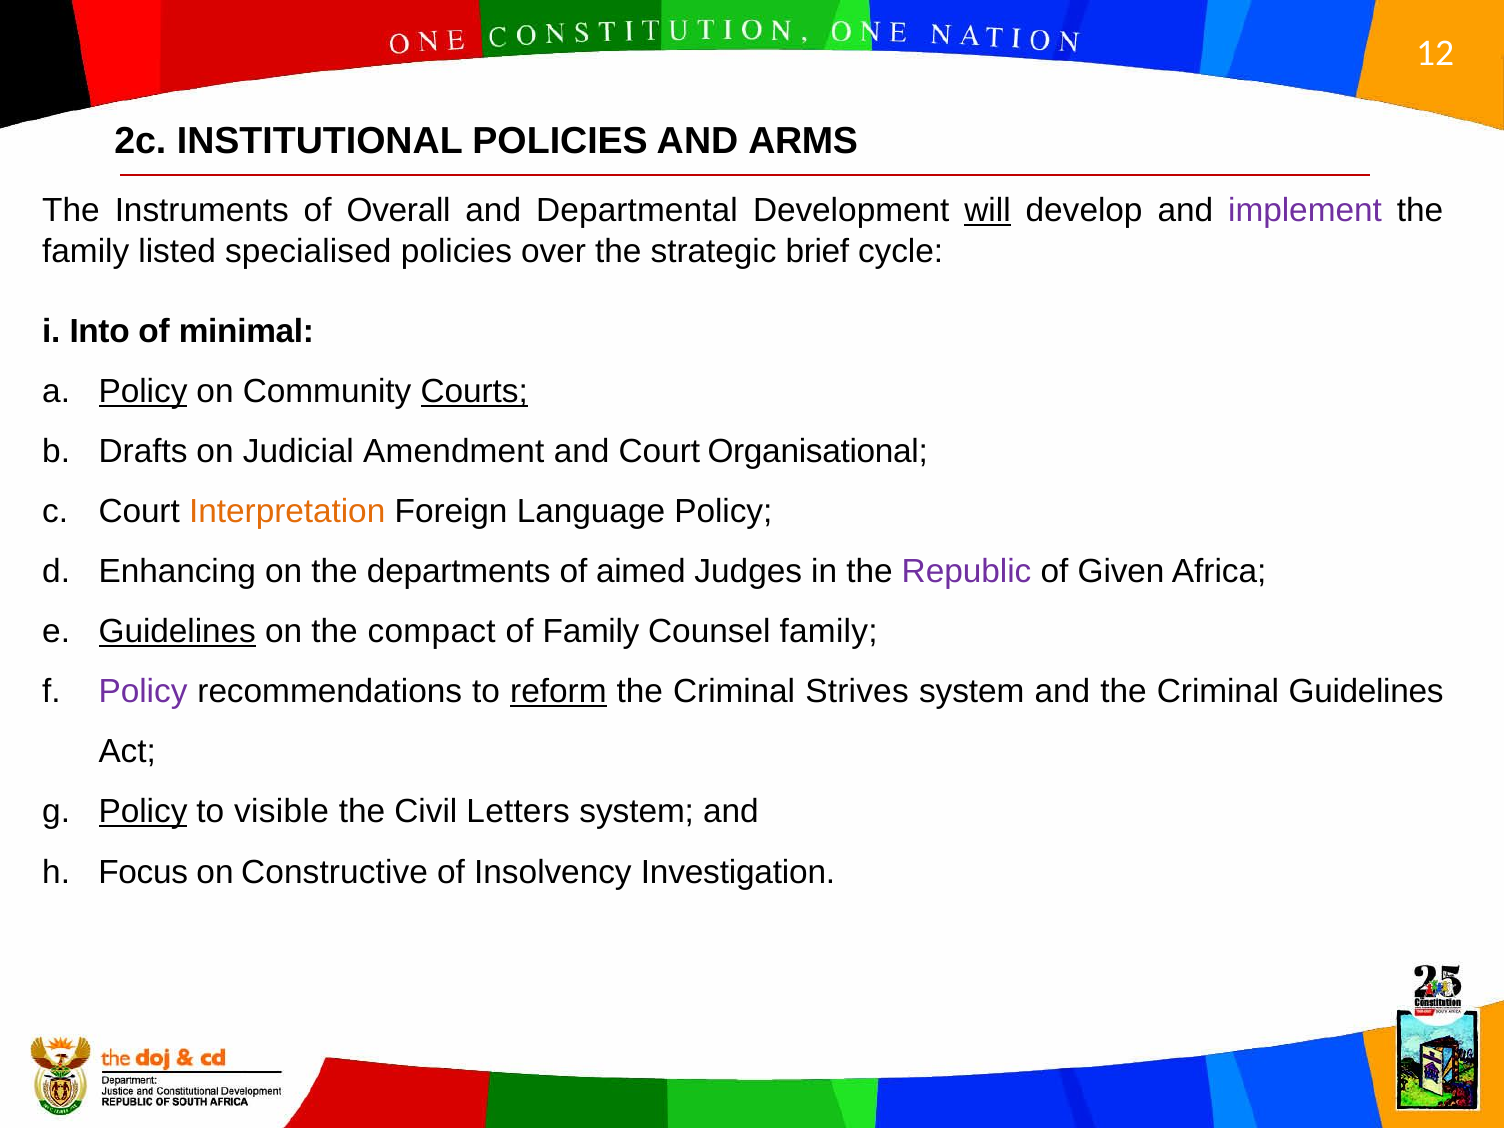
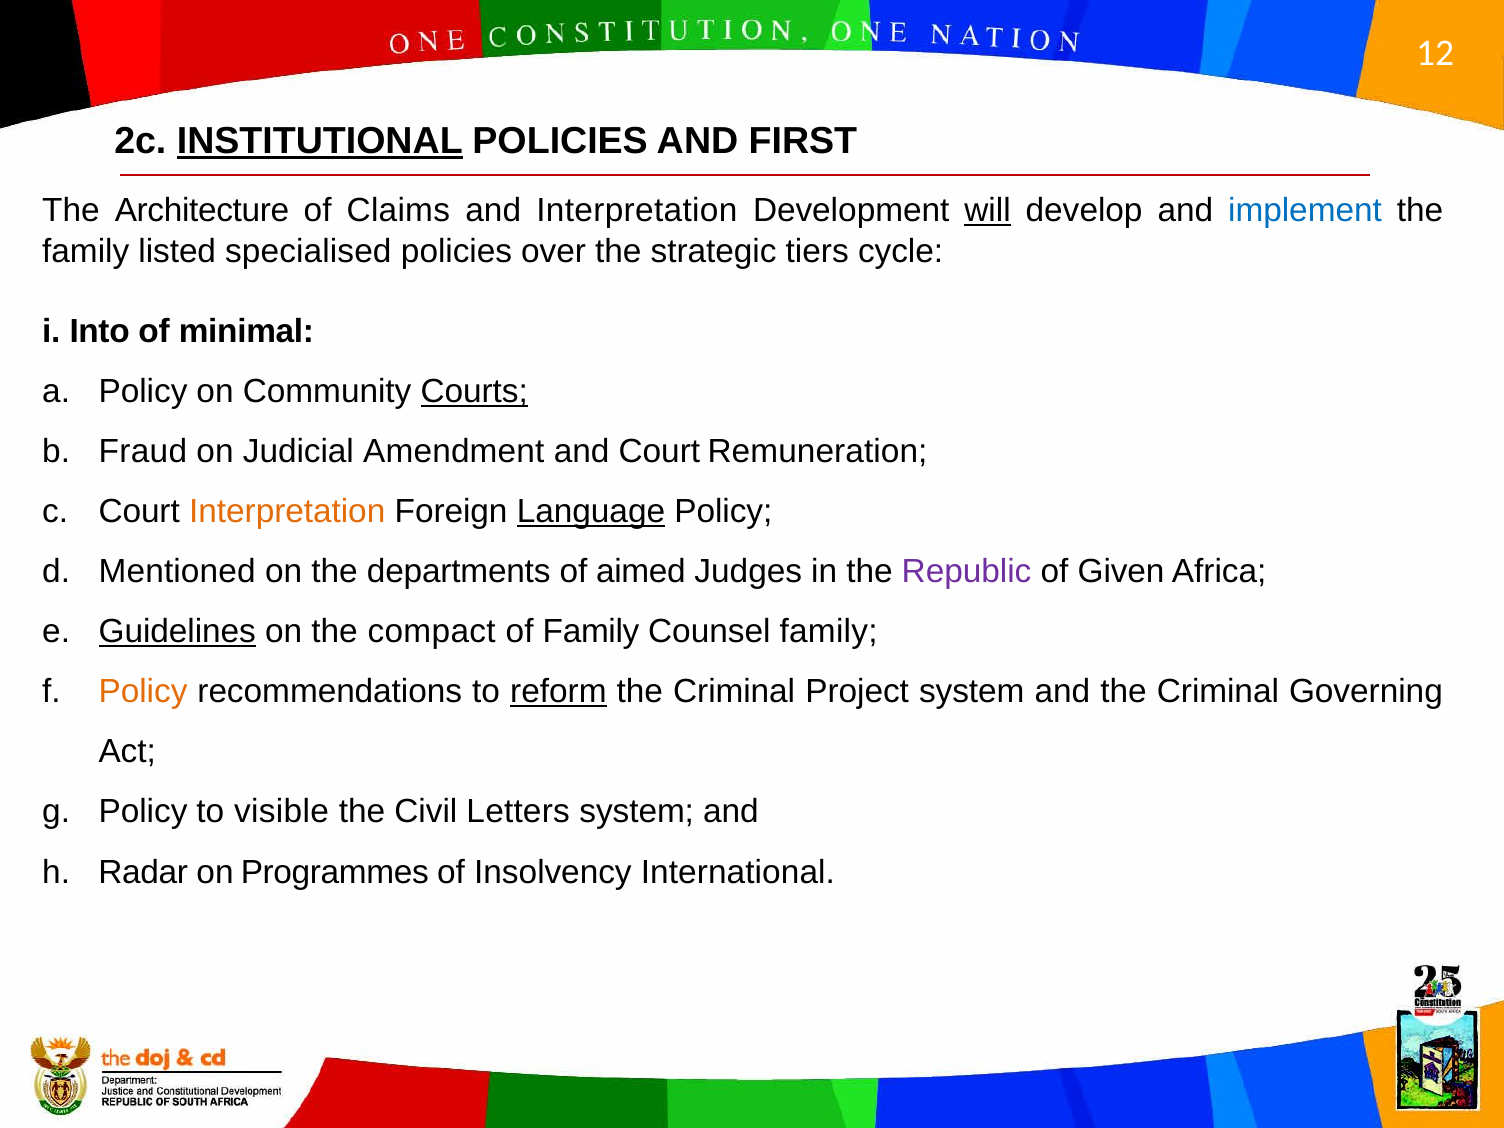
INSTITUTIONAL underline: none -> present
ARMS: ARMS -> FIRST
Instruments: Instruments -> Architecture
Overall: Overall -> Claims
and Departmental: Departmental -> Interpretation
implement colour: purple -> blue
brief: brief -> tiers
Policy at (143, 391) underline: present -> none
Drafts: Drafts -> Fraud
Organisational: Organisational -> Remuneration
Language underline: none -> present
Enhancing: Enhancing -> Mentioned
Policy at (143, 692) colour: purple -> orange
Strives: Strives -> Project
Criminal Guidelines: Guidelines -> Governing
Policy at (143, 812) underline: present -> none
Focus: Focus -> Radar
Constructive: Constructive -> Programmes
Investigation: Investigation -> International
